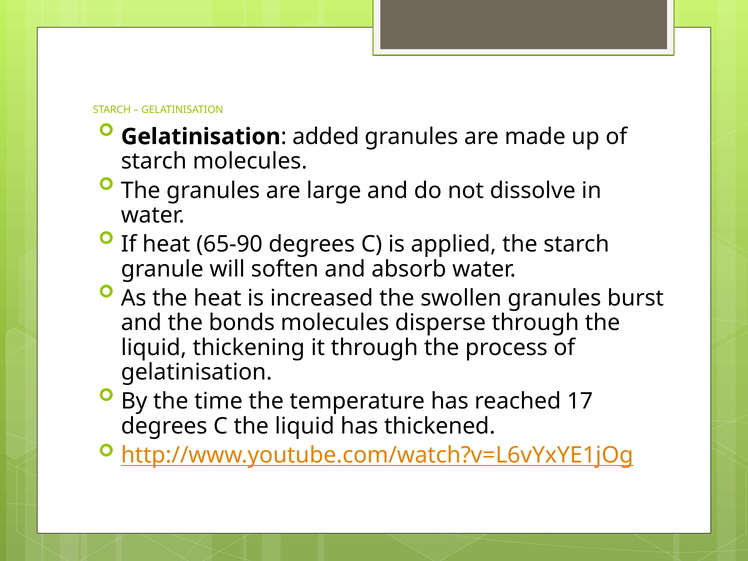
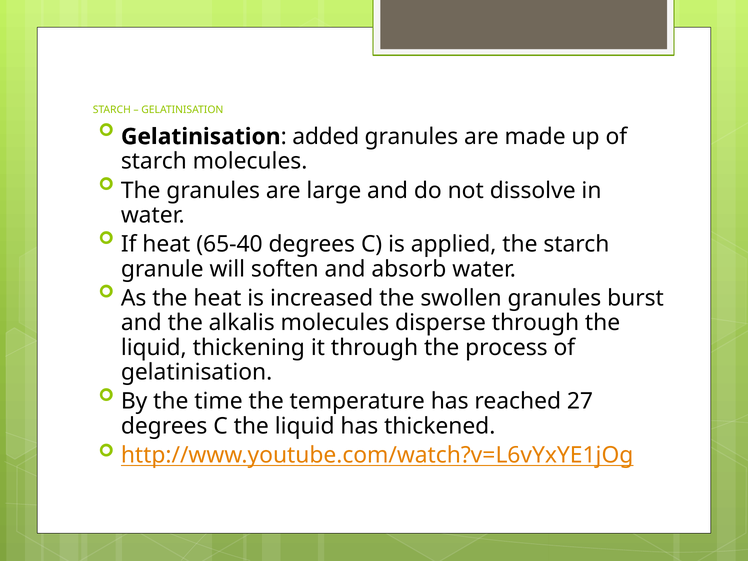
65-90: 65-90 -> 65-40
bonds: bonds -> alkalis
17: 17 -> 27
